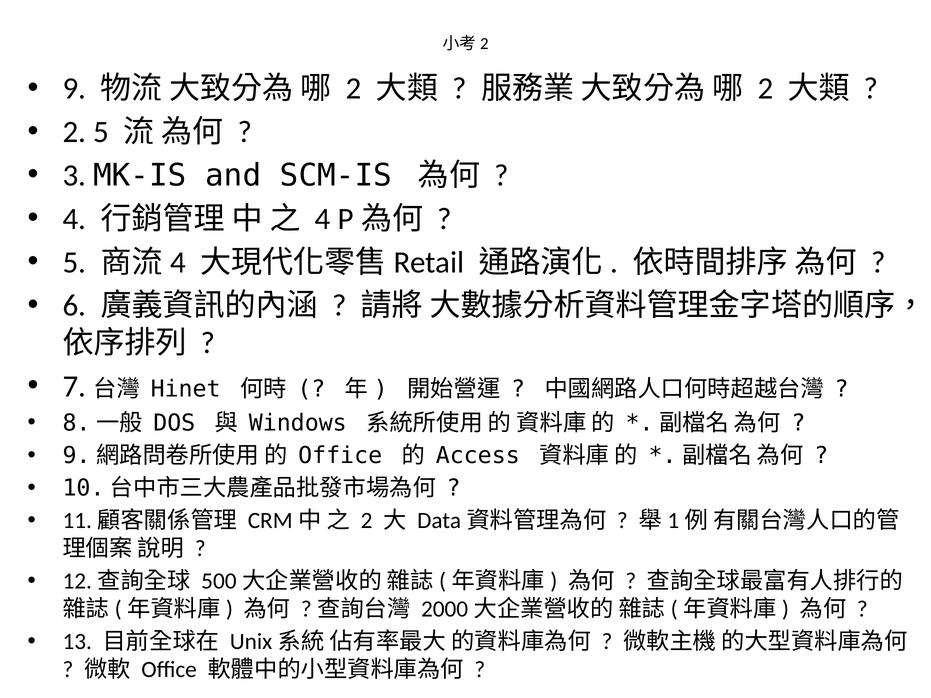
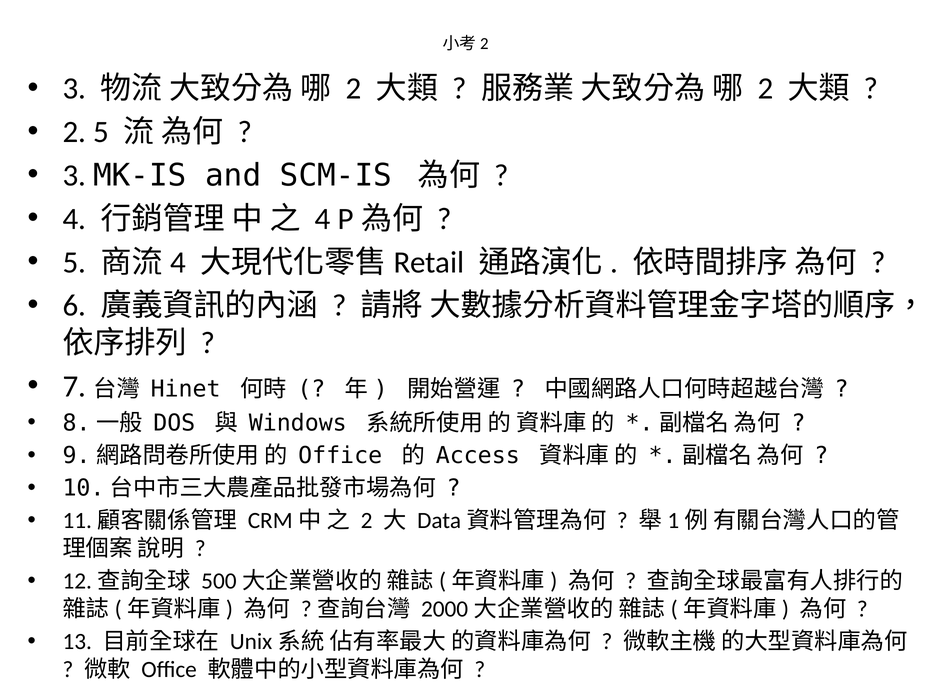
9 at (74, 89): 9 -> 3
